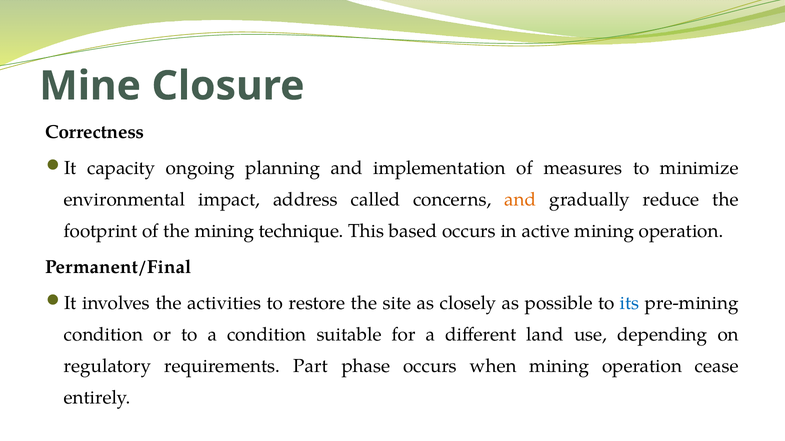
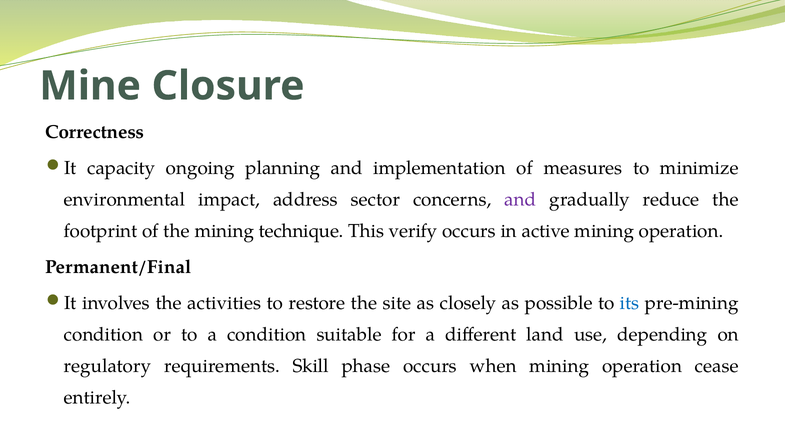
called: called -> sector
and at (520, 200) colour: orange -> purple
based: based -> verify
Part: Part -> Skill
